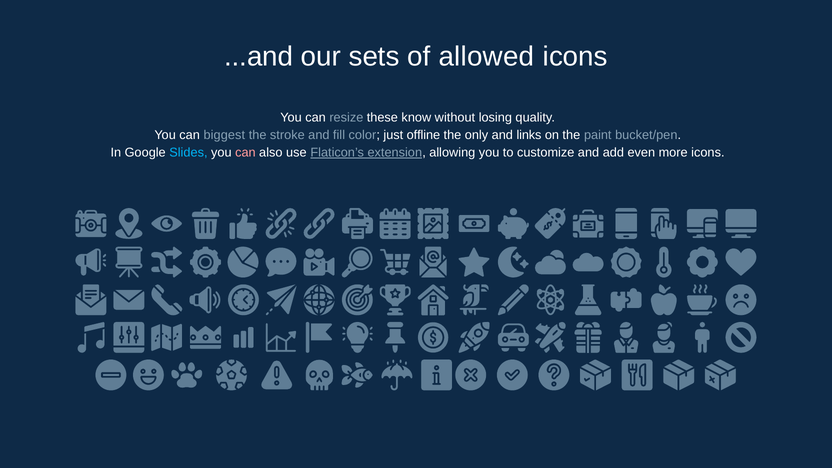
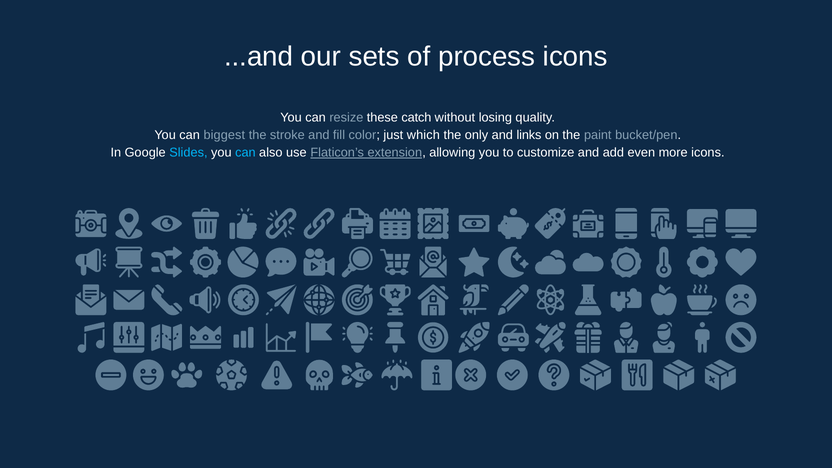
allowed: allowed -> process
know: know -> catch
offline: offline -> which
can at (245, 152) colour: pink -> light blue
